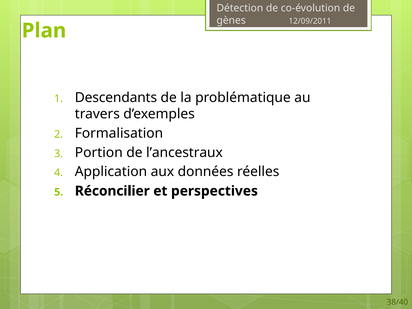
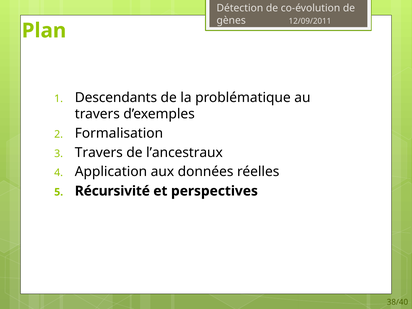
Portion at (99, 153): Portion -> Travers
Réconcilier: Réconcilier -> Récursivité
